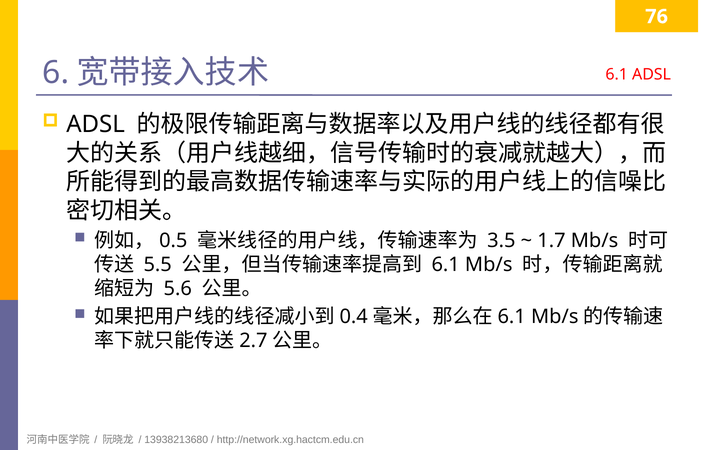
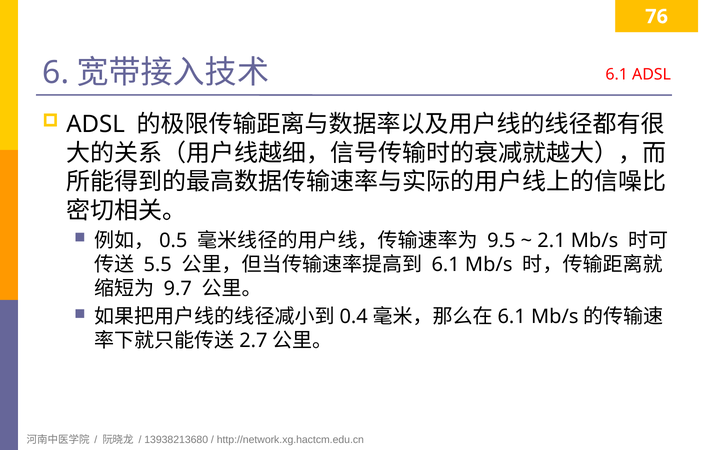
3.5: 3.5 -> 9.5
1.7: 1.7 -> 2.1
5.6: 5.6 -> 9.7
